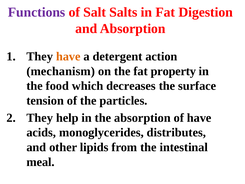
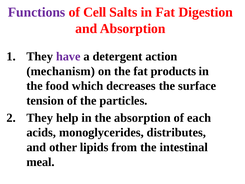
Salt: Salt -> Cell
have at (68, 56) colour: orange -> purple
property: property -> products
of have: have -> each
